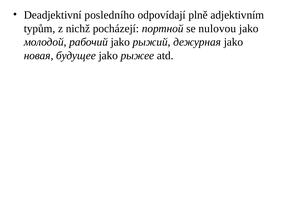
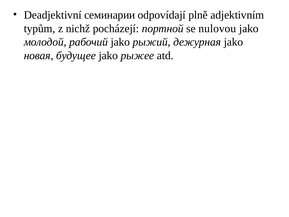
posledního: posledního -> семинарии
